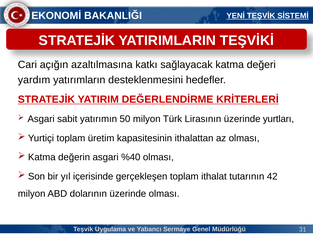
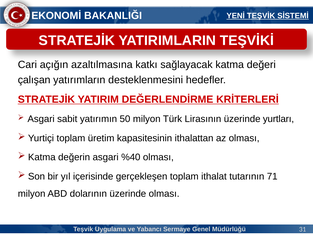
yardım: yardım -> çalışan
42: 42 -> 71
